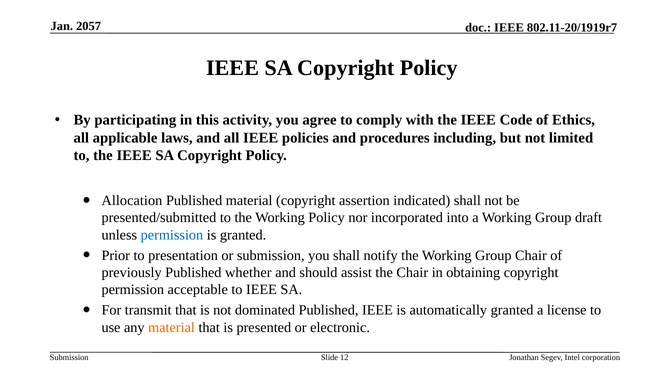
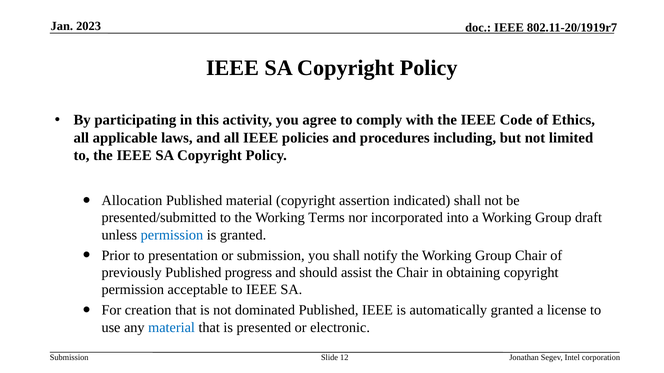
2057: 2057 -> 2023
Working Policy: Policy -> Terms
whether: whether -> progress
transmit: transmit -> creation
material at (172, 328) colour: orange -> blue
